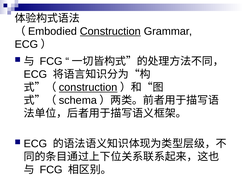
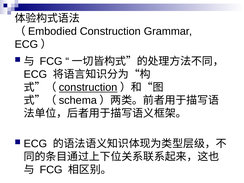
Construction at (110, 31) underline: present -> none
